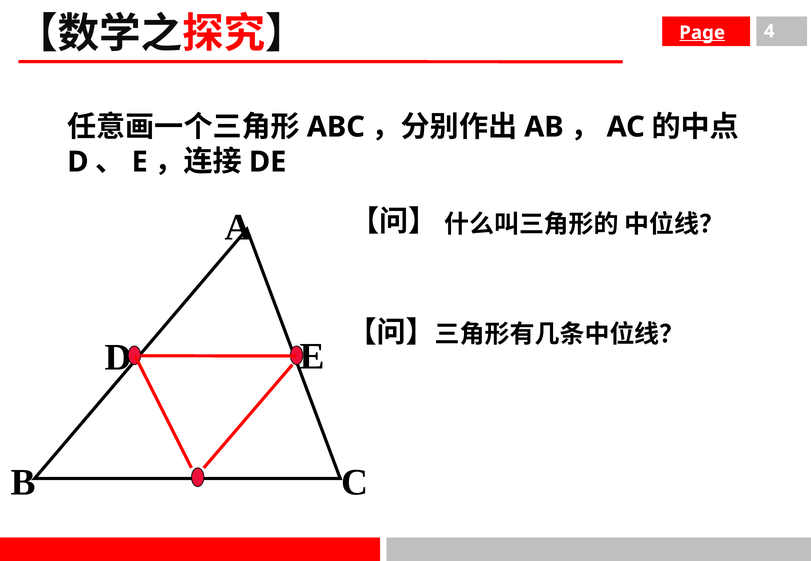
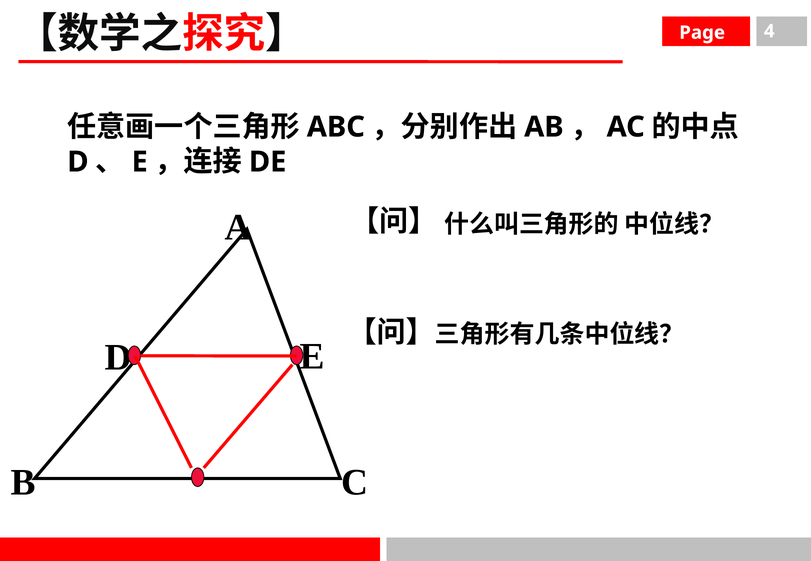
Page underline: present -> none
